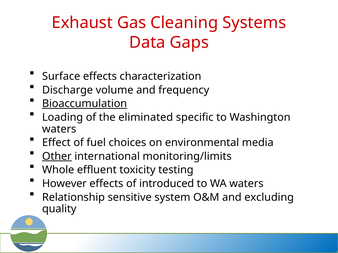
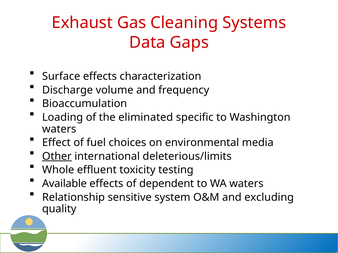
Bioaccumulation underline: present -> none
monitoring/limits: monitoring/limits -> deleterious/limits
However: However -> Available
introduced: introduced -> dependent
